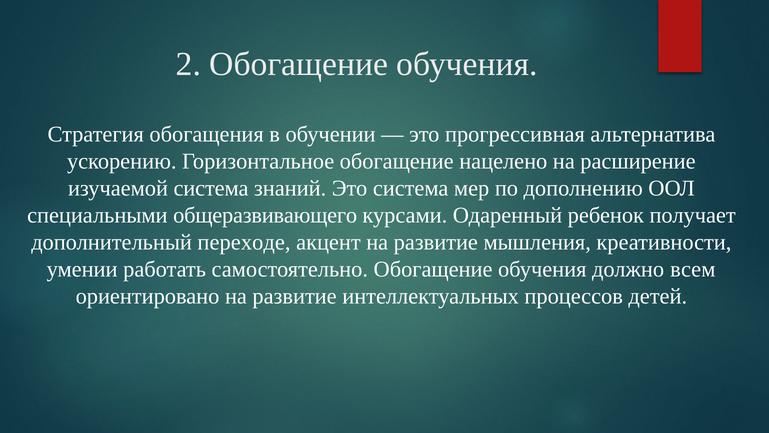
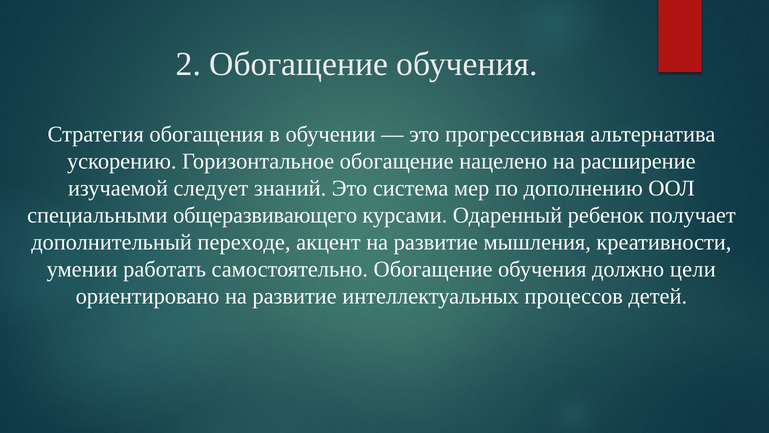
изучаемой система: система -> следует
всем: всем -> цели
